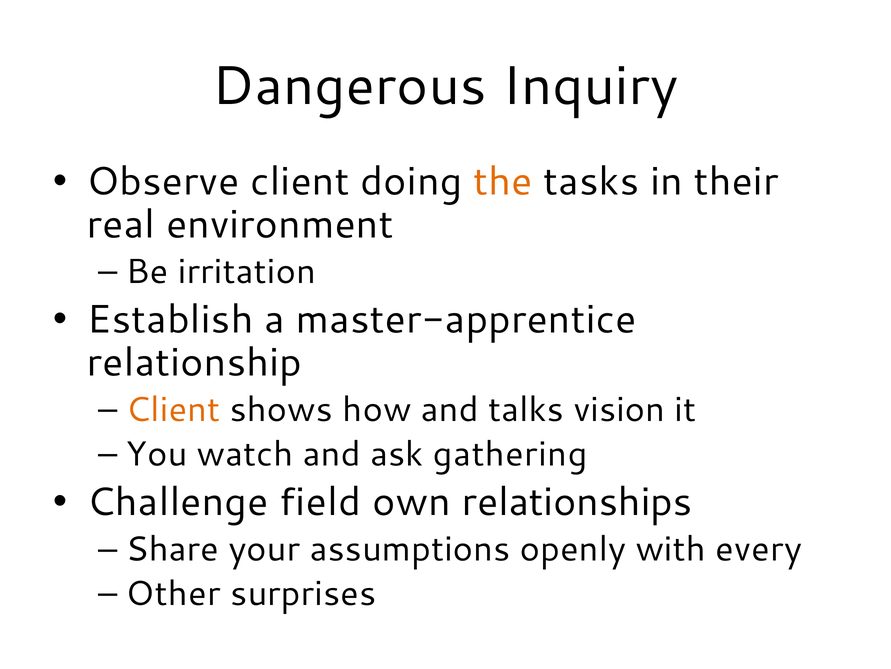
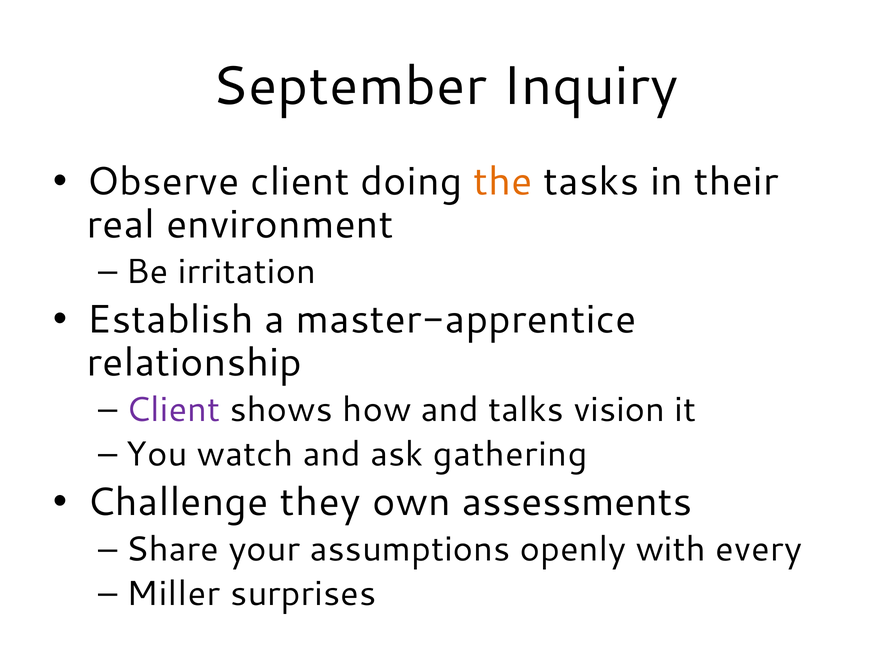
Dangerous: Dangerous -> September
Client at (173, 409) colour: orange -> purple
field: field -> they
relationships: relationships -> assessments
Other: Other -> Miller
